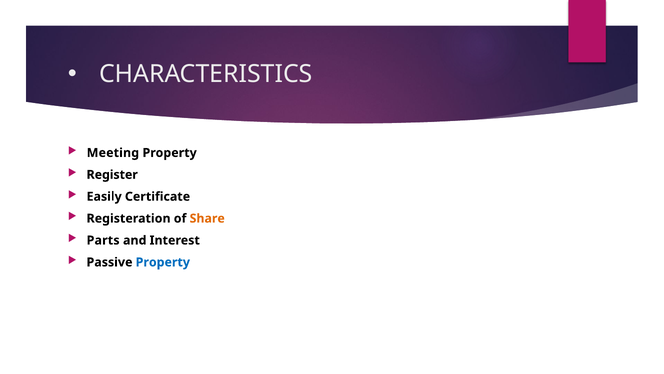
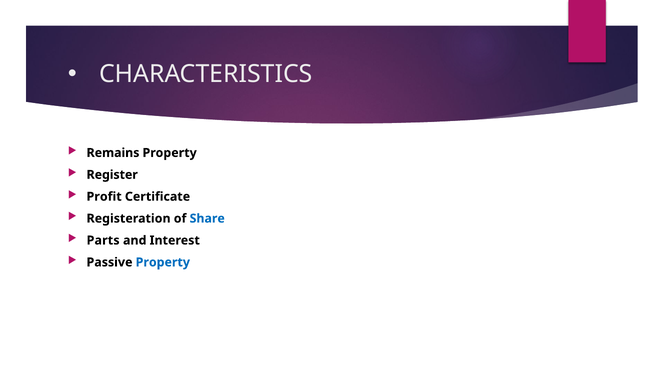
Meeting: Meeting -> Remains
Easily: Easily -> Profit
Share colour: orange -> blue
